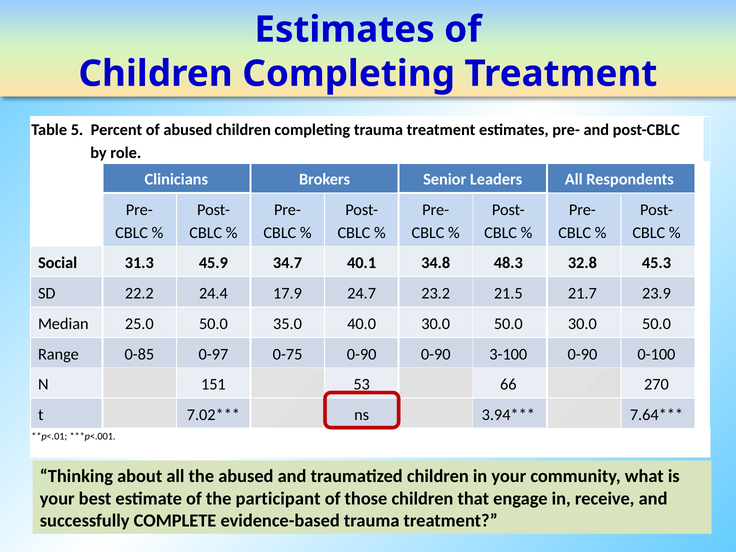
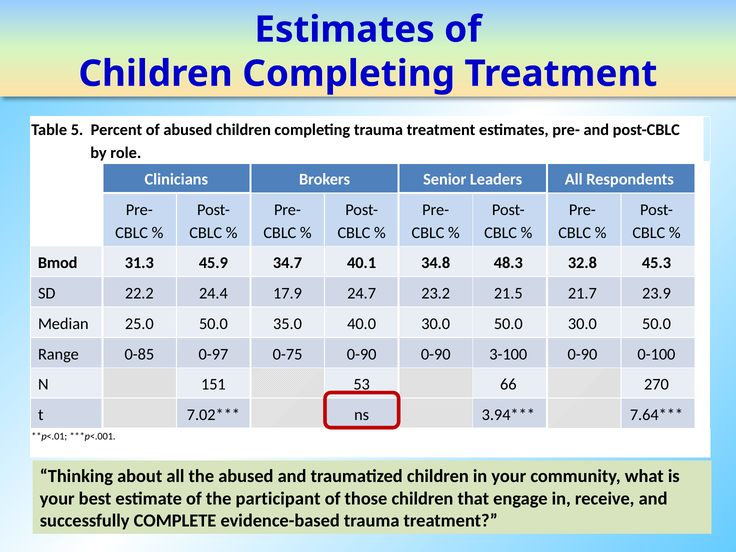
Social: Social -> Bmod
